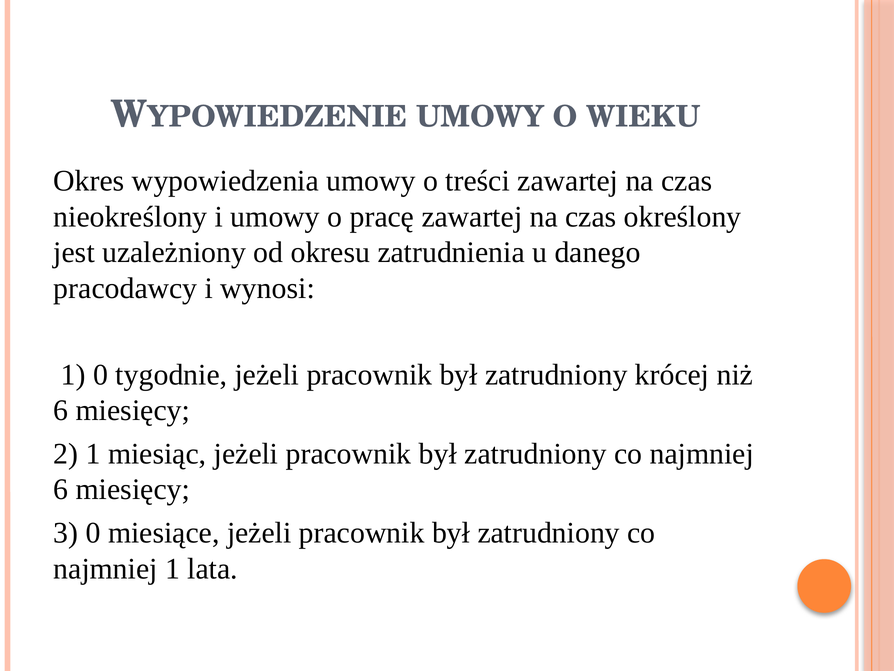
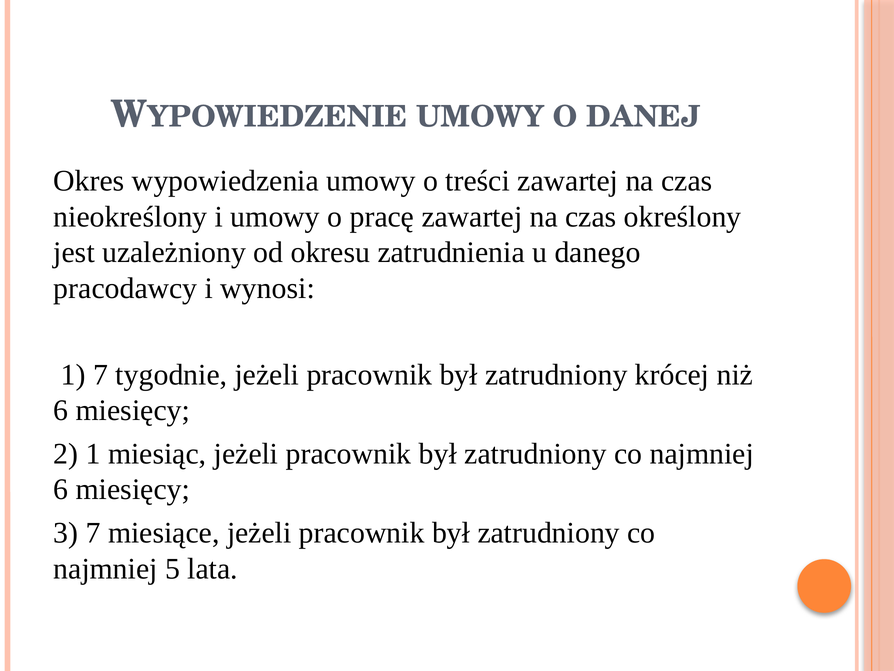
WIEKU: WIEKU -> DANEJ
1 0: 0 -> 7
3 0: 0 -> 7
najmniej 1: 1 -> 5
